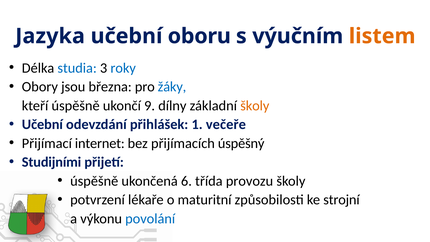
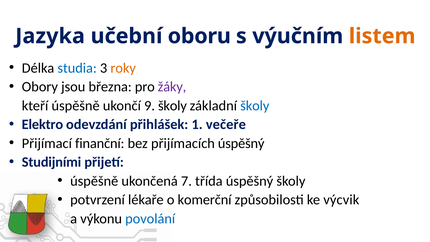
roky colour: blue -> orange
žáky colour: blue -> purple
9 dílny: dílny -> školy
školy at (255, 106) colour: orange -> blue
Učební at (42, 124): Učební -> Elektro
internet: internet -> finanční
6: 6 -> 7
třída provozu: provozu -> úspěšný
maturitní: maturitní -> komerční
strojní: strojní -> výcvik
